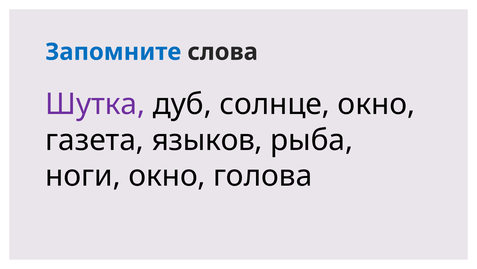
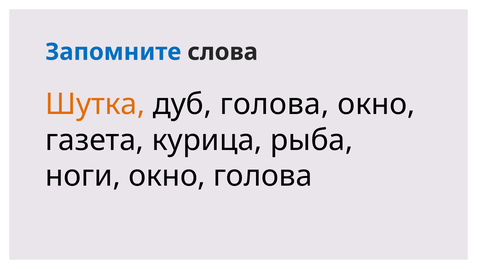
Шутка colour: purple -> orange
дуб солнце: солнце -> голова
языков: языков -> курица
